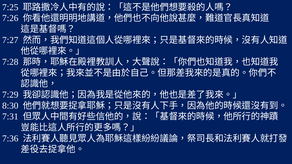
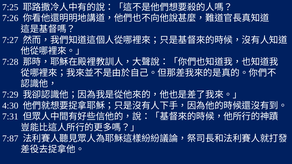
8:30: 8:30 -> 4:30
7:36: 7:36 -> 7:87
